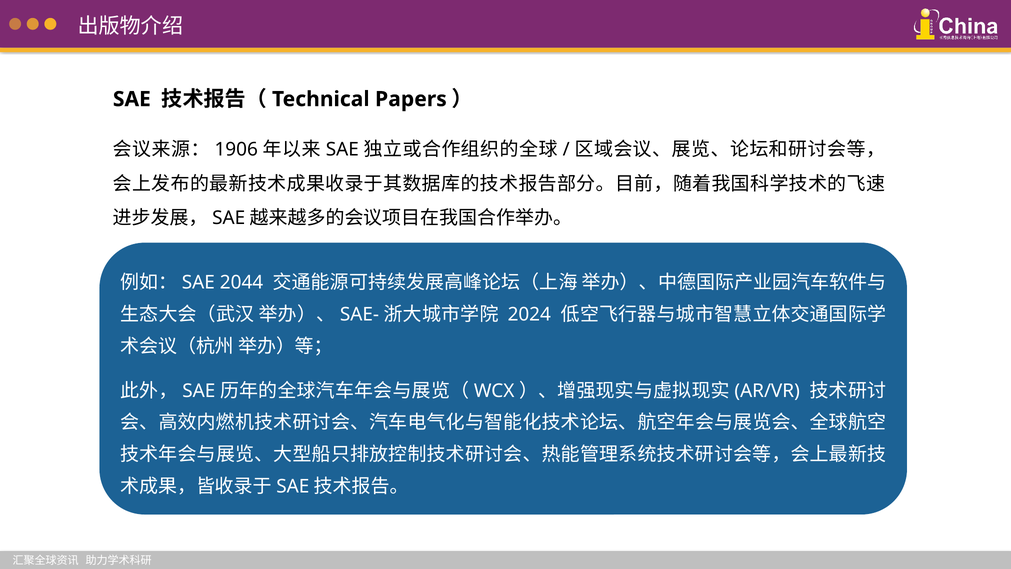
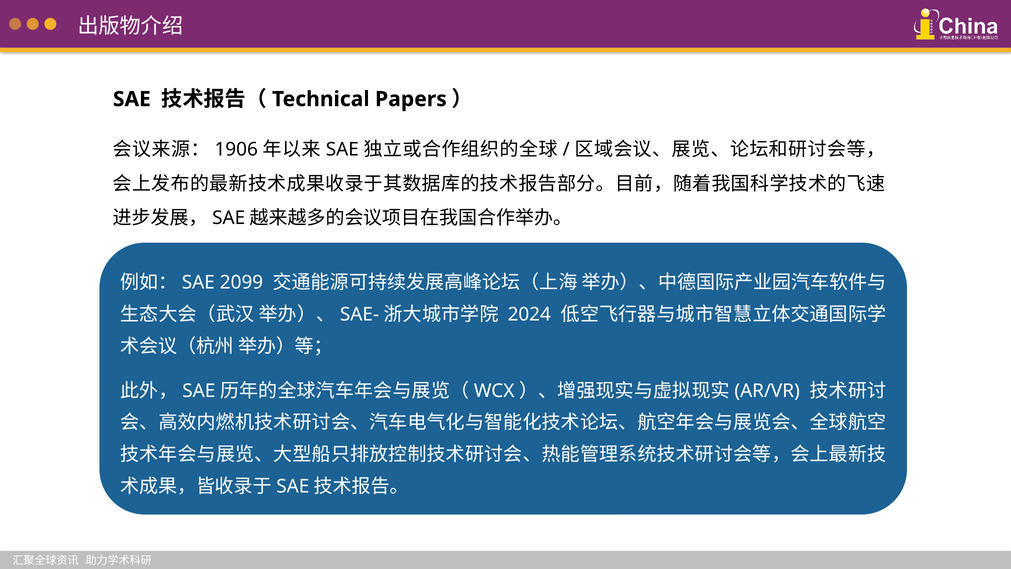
2044: 2044 -> 2099
